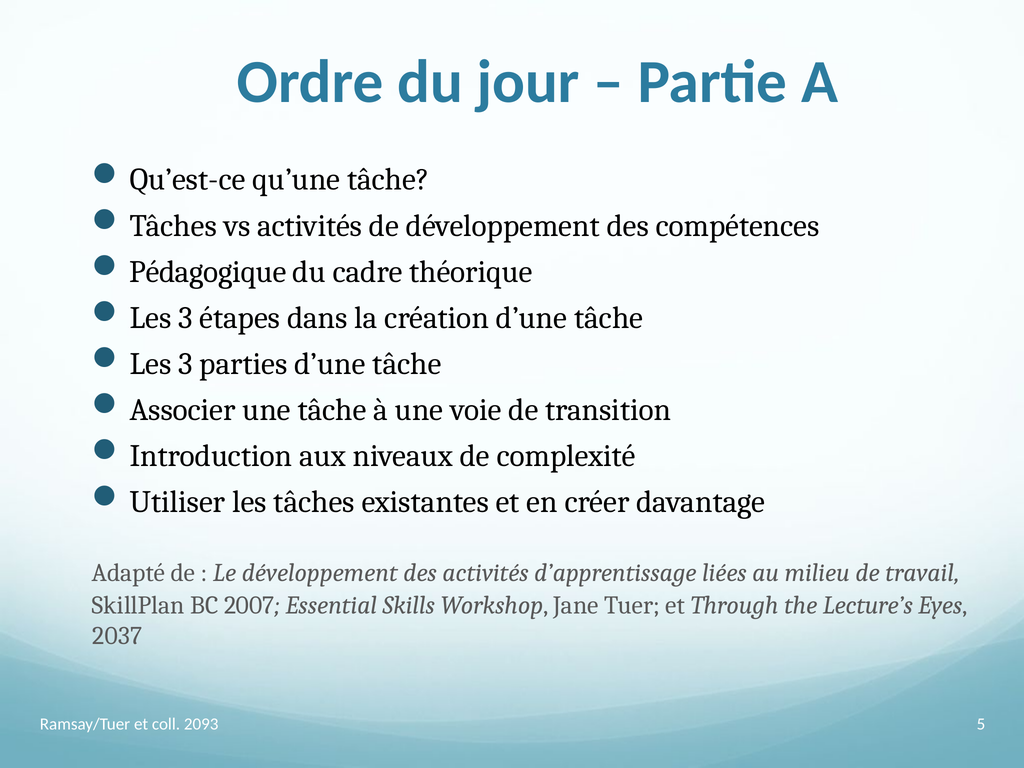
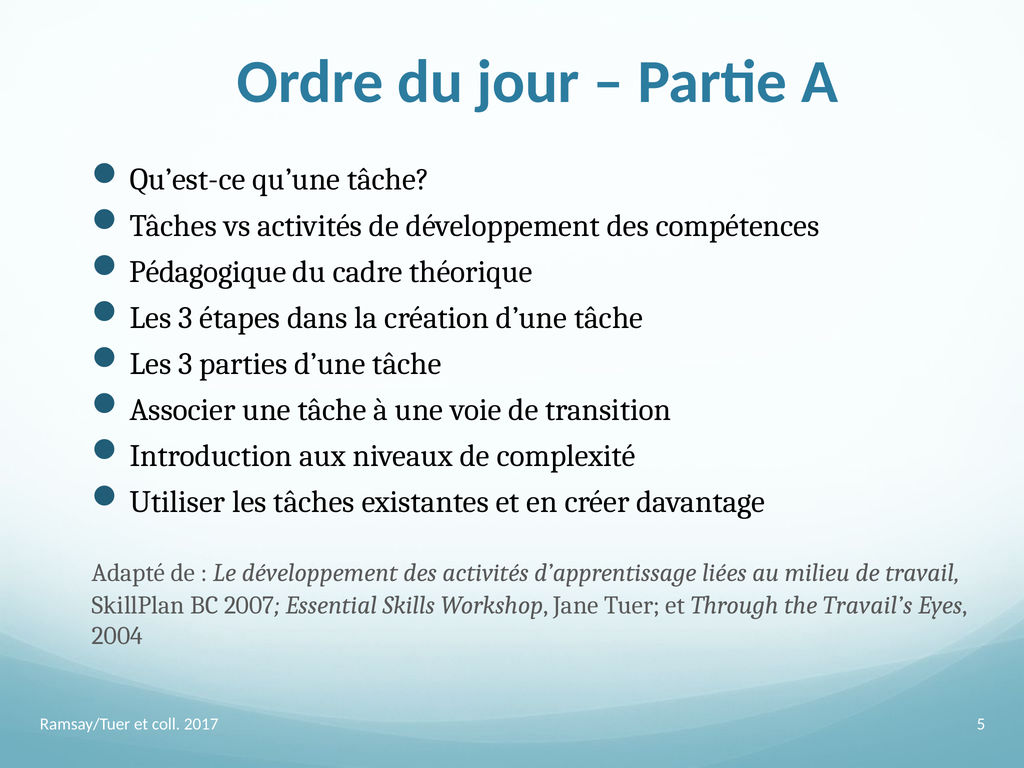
Lecture’s: Lecture’s -> Travail’s
2037: 2037 -> 2004
2093: 2093 -> 2017
